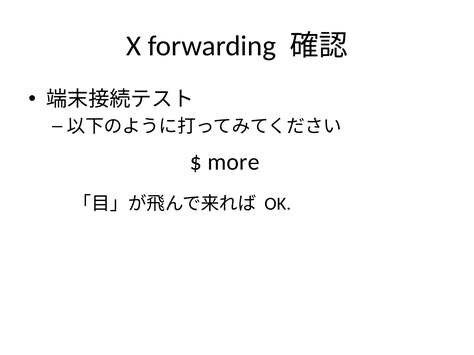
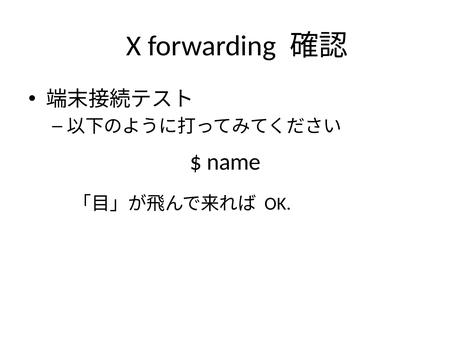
more: more -> name
